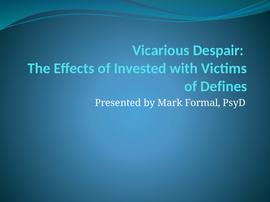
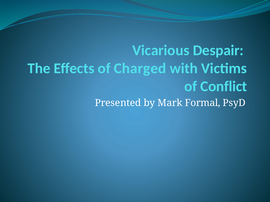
Invested: Invested -> Charged
Defines: Defines -> Conflict
